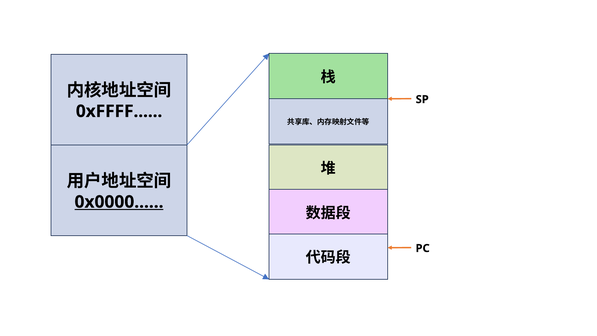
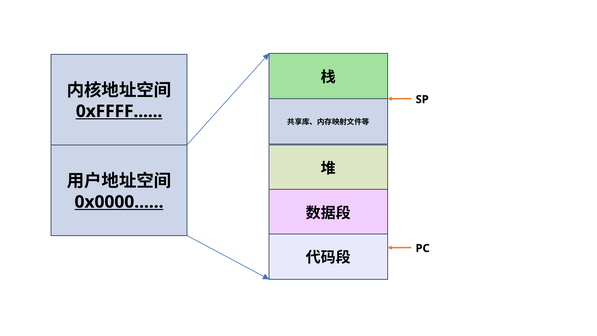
0xFFFF underline: none -> present
